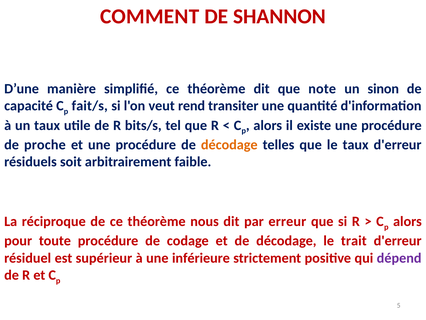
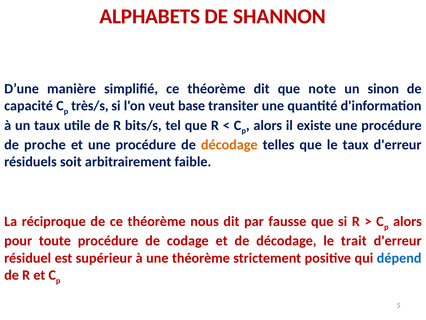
COMMENT: COMMENT -> ALPHABETS
fait/s: fait/s -> très/s
rend: rend -> base
erreur: erreur -> fausse
une inférieure: inférieure -> théorème
dépend colour: purple -> blue
